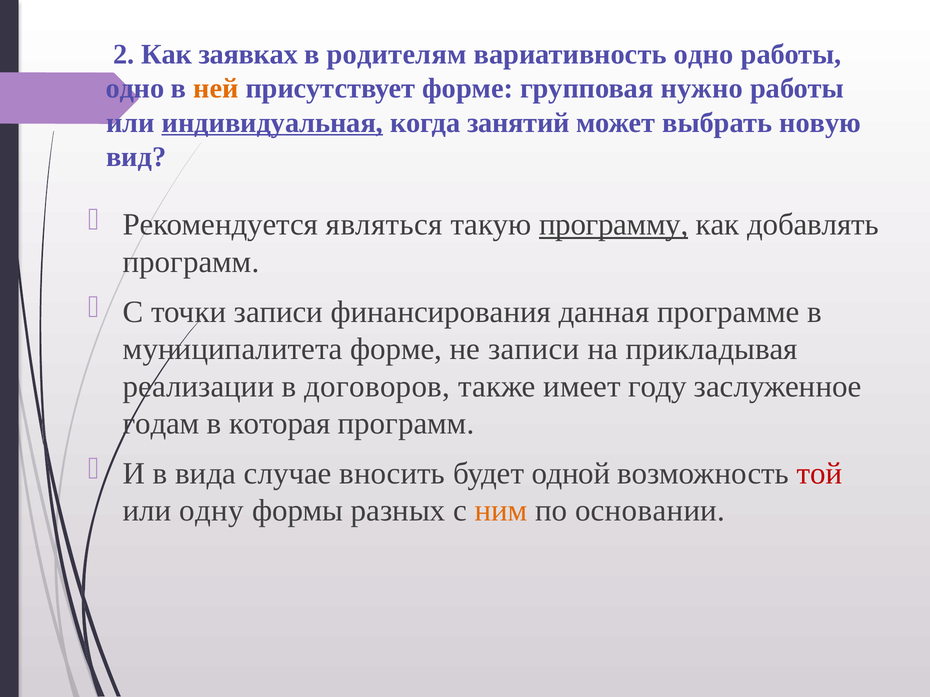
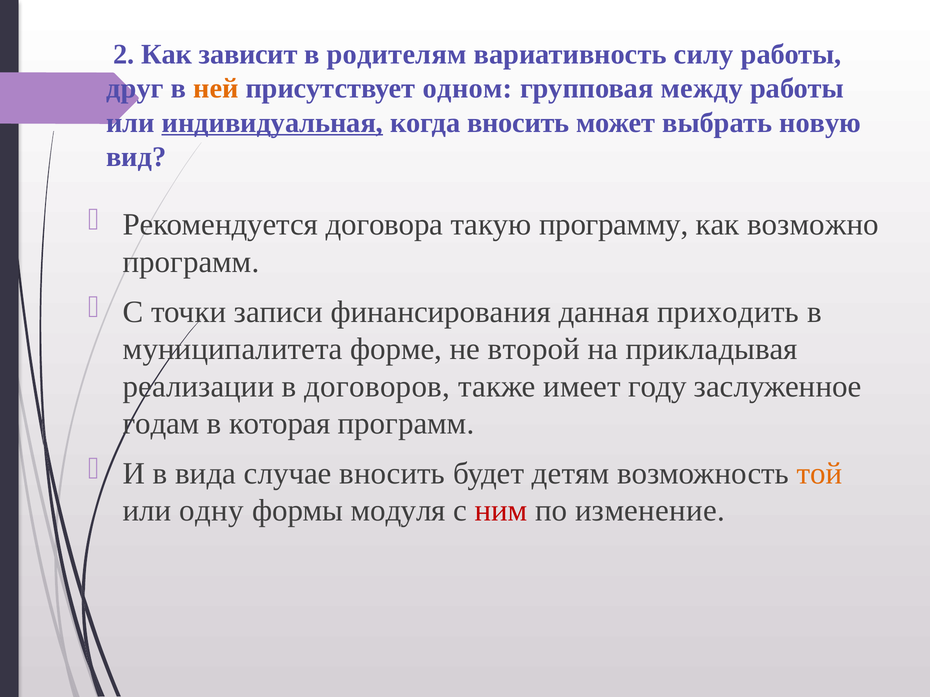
заявках: заявках -> зависит
вариативность одно: одно -> силу
одно at (135, 89): одно -> друг
присутствует форме: форме -> одном
нужно: нужно -> между
когда занятий: занятий -> вносить
являться: являться -> договора
программу underline: present -> none
добавлять: добавлять -> возможно
программе: программе -> приходить
не записи: записи -> второй
одной: одной -> детям
той colour: red -> orange
разных: разных -> модуля
ним colour: orange -> red
основании: основании -> изменение
